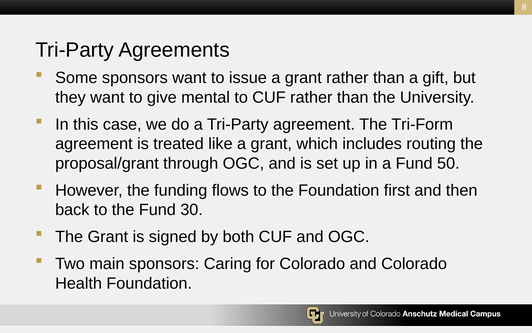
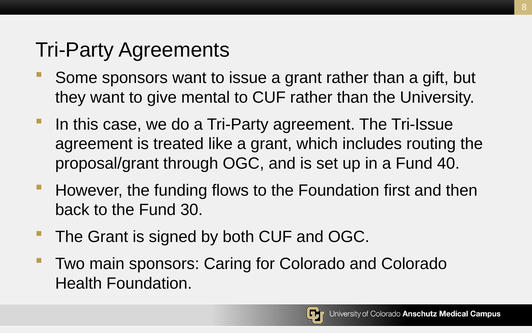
Tri-Form: Tri-Form -> Tri-Issue
50: 50 -> 40
